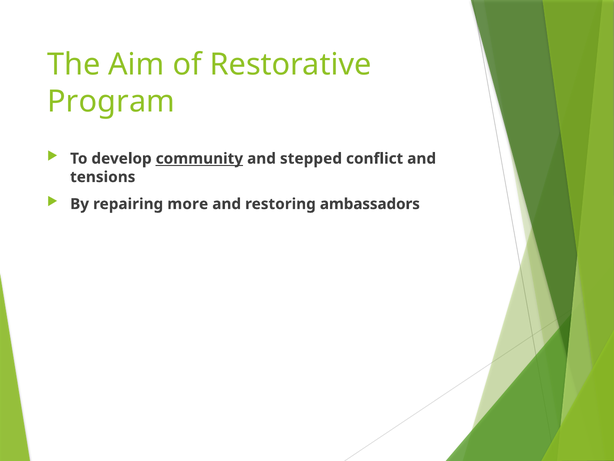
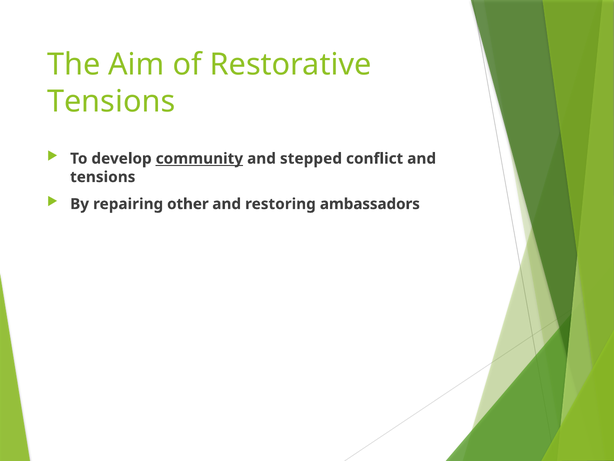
Program at (111, 101): Program -> Tensions
more: more -> other
